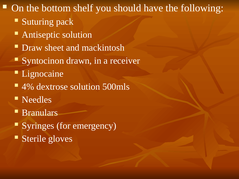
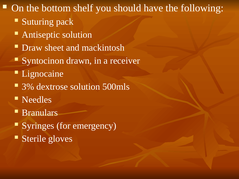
4%: 4% -> 3%
